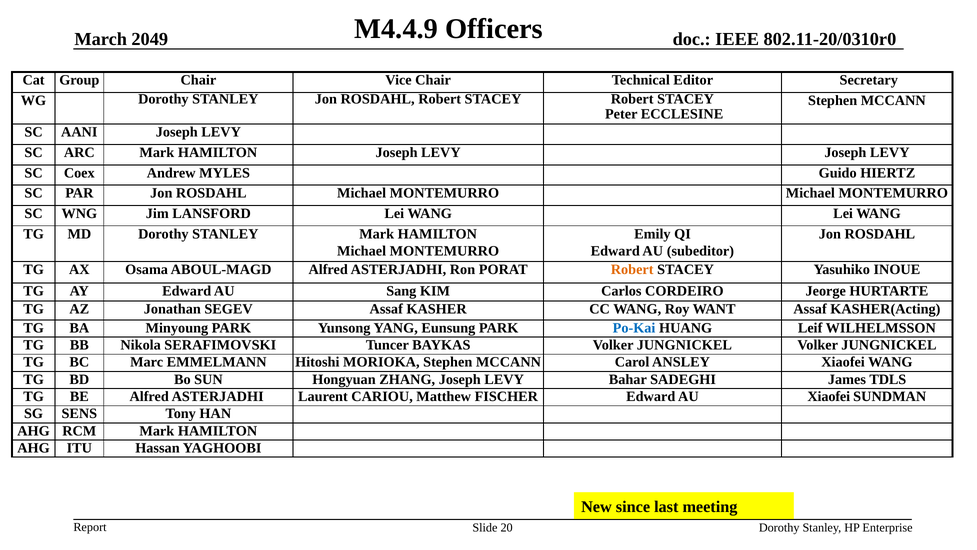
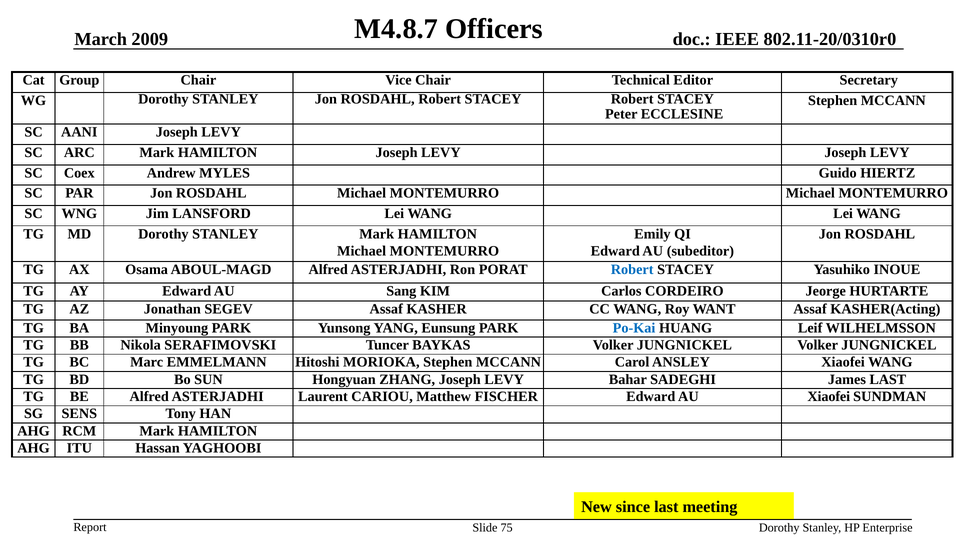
M4.4.9: M4.4.9 -> M4.8.7
2049: 2049 -> 2009
Robert at (632, 269) colour: orange -> blue
James TDLS: TDLS -> LAST
20: 20 -> 75
